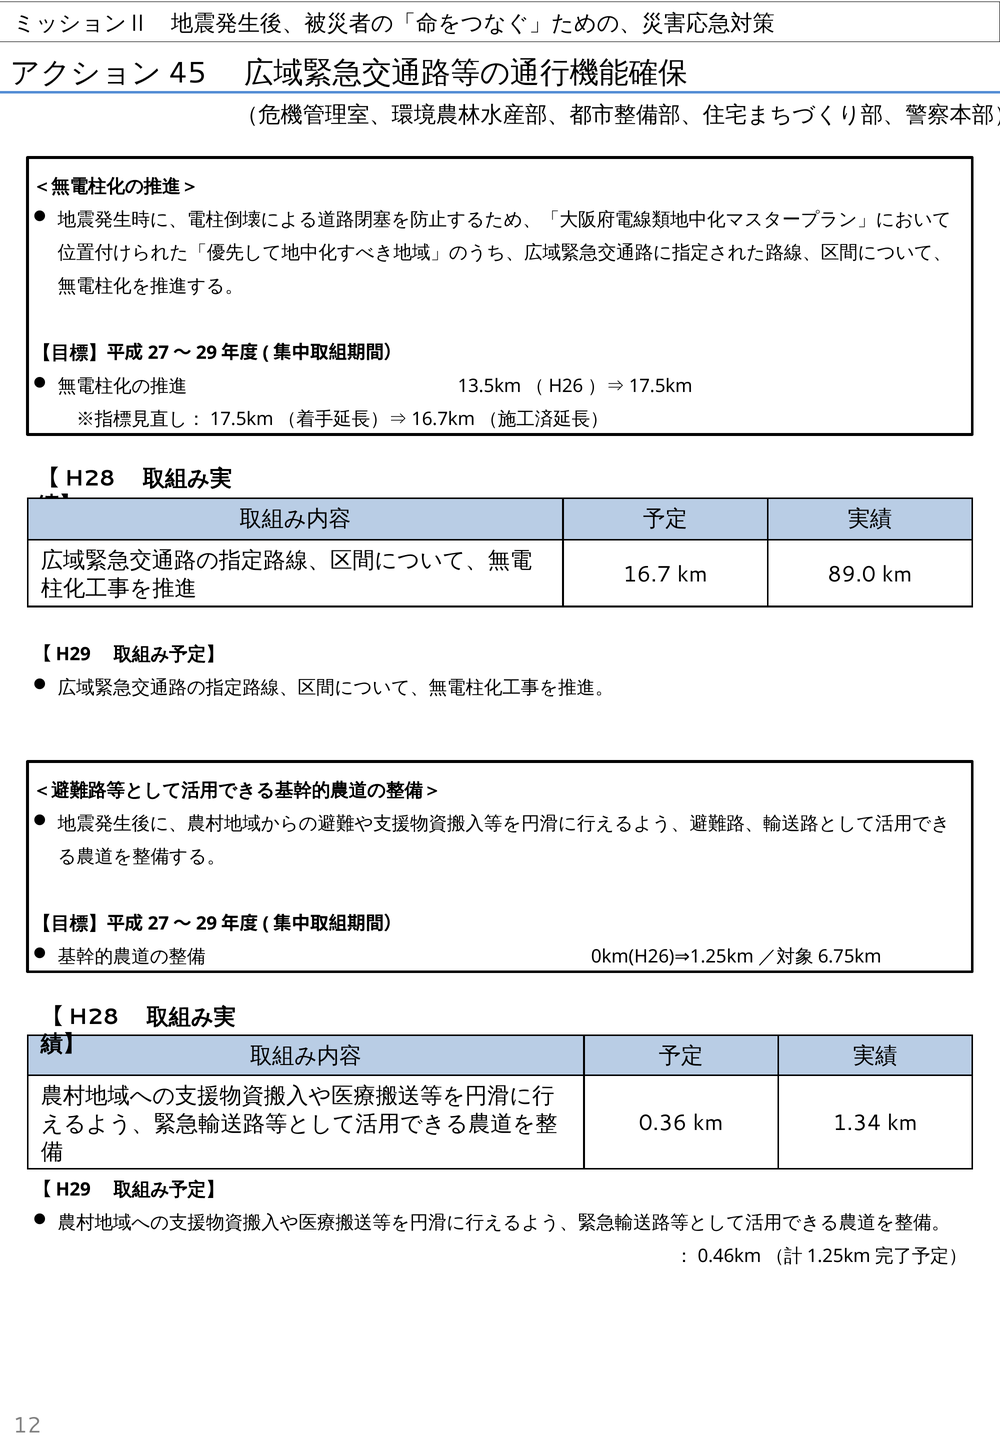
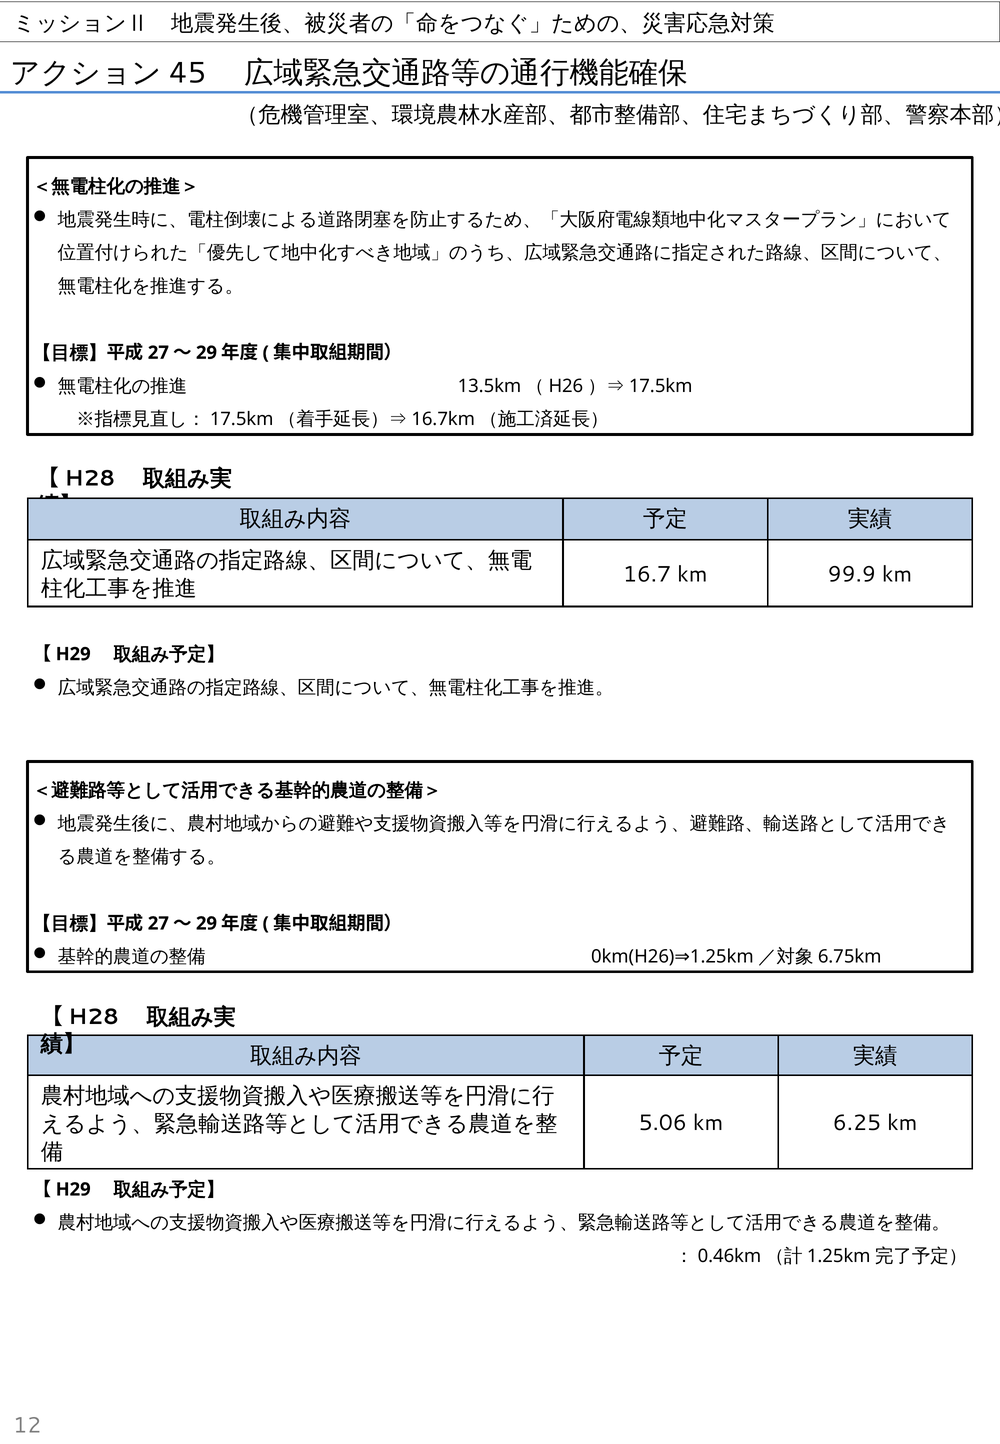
89.0: 89.0 -> 99.9
0.36: 0.36 -> 5.06
1.34: 1.34 -> 6.25
